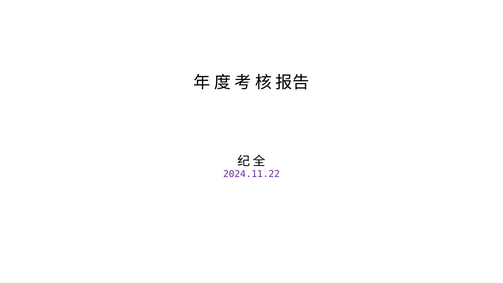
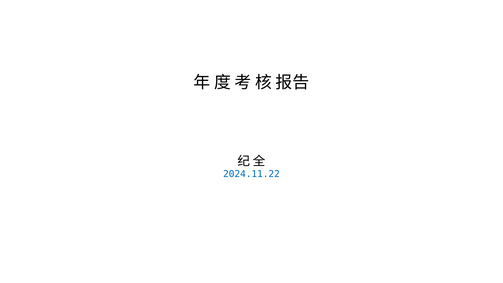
2024.11.22 colour: purple -> blue
